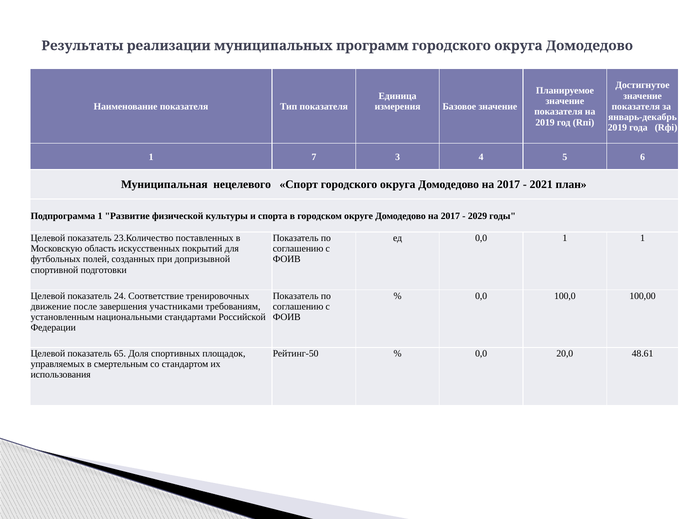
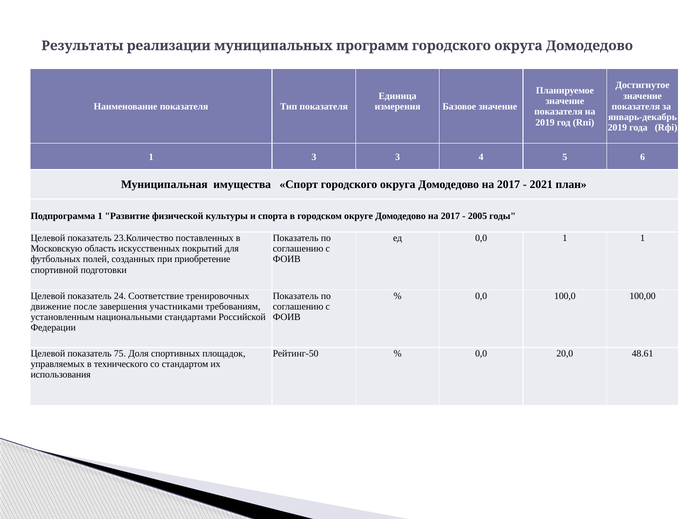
1 7: 7 -> 3
нецелевого: нецелевого -> имущества
2029: 2029 -> 2005
допризывной: допризывной -> приобретение
65: 65 -> 75
смертельным: смертельным -> технического
